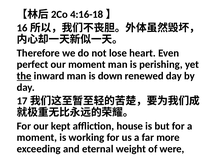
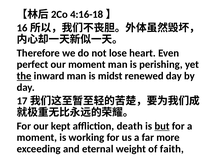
down: down -> midst
house: house -> death
but underline: none -> present
were: were -> faith
